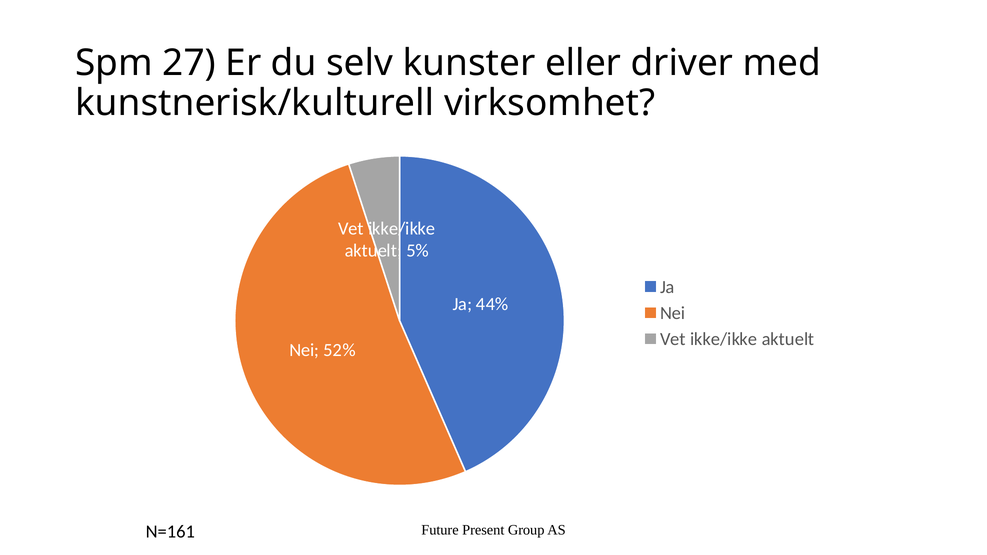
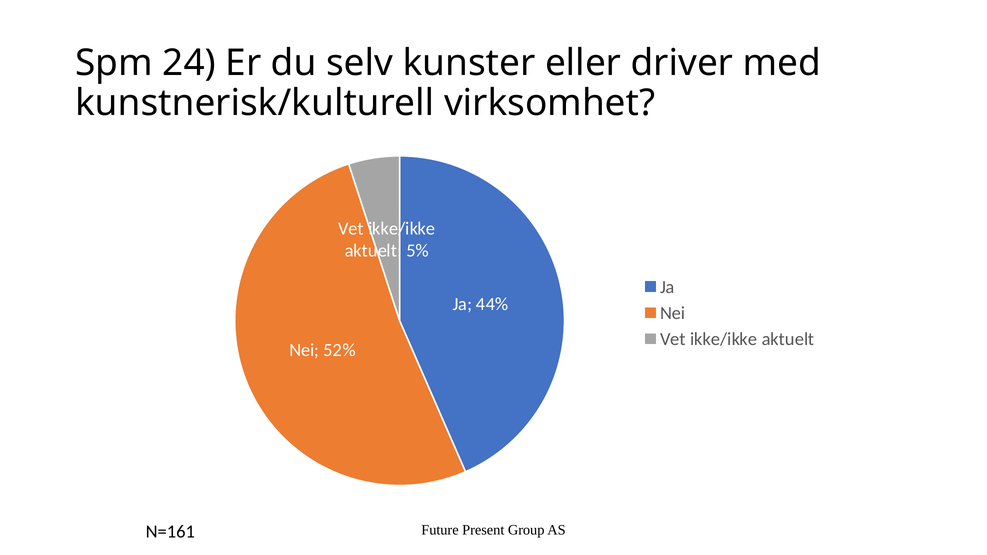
27: 27 -> 24
